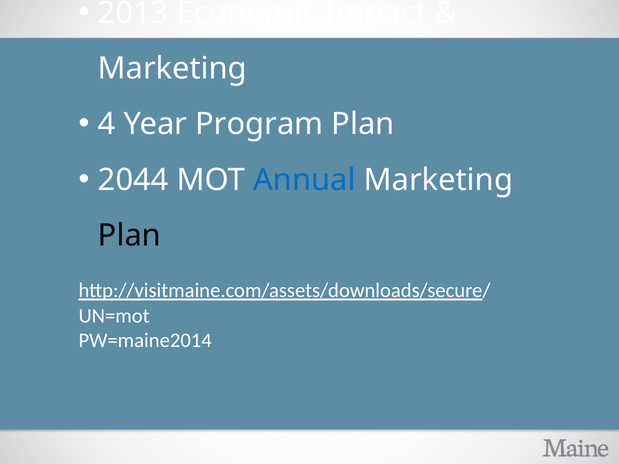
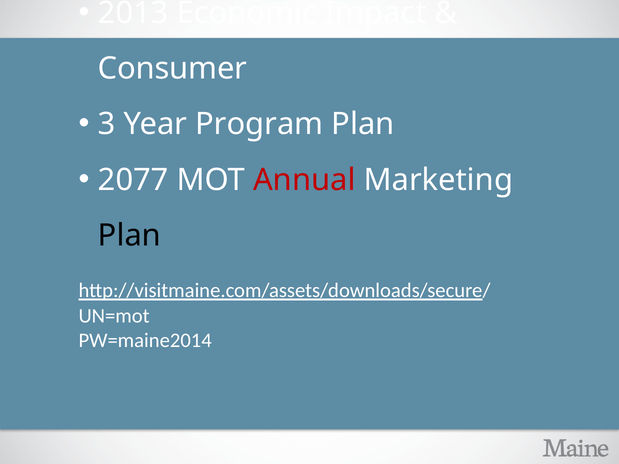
Marketing at (172, 69): Marketing -> Consumer
4: 4 -> 3
2044: 2044 -> 2077
Annual colour: blue -> red
